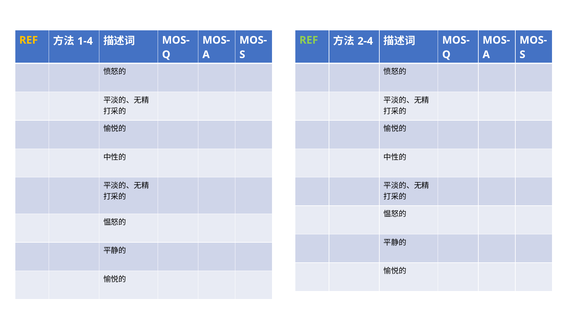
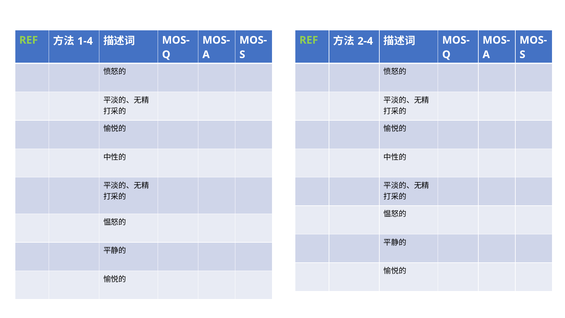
REF at (29, 40) colour: yellow -> light green
